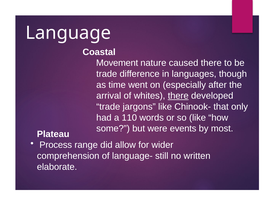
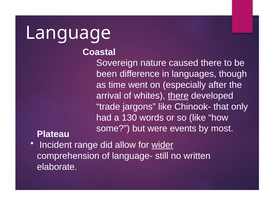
Movement: Movement -> Sovereign
trade at (107, 74): trade -> been
110: 110 -> 130
Process: Process -> Incident
wider underline: none -> present
